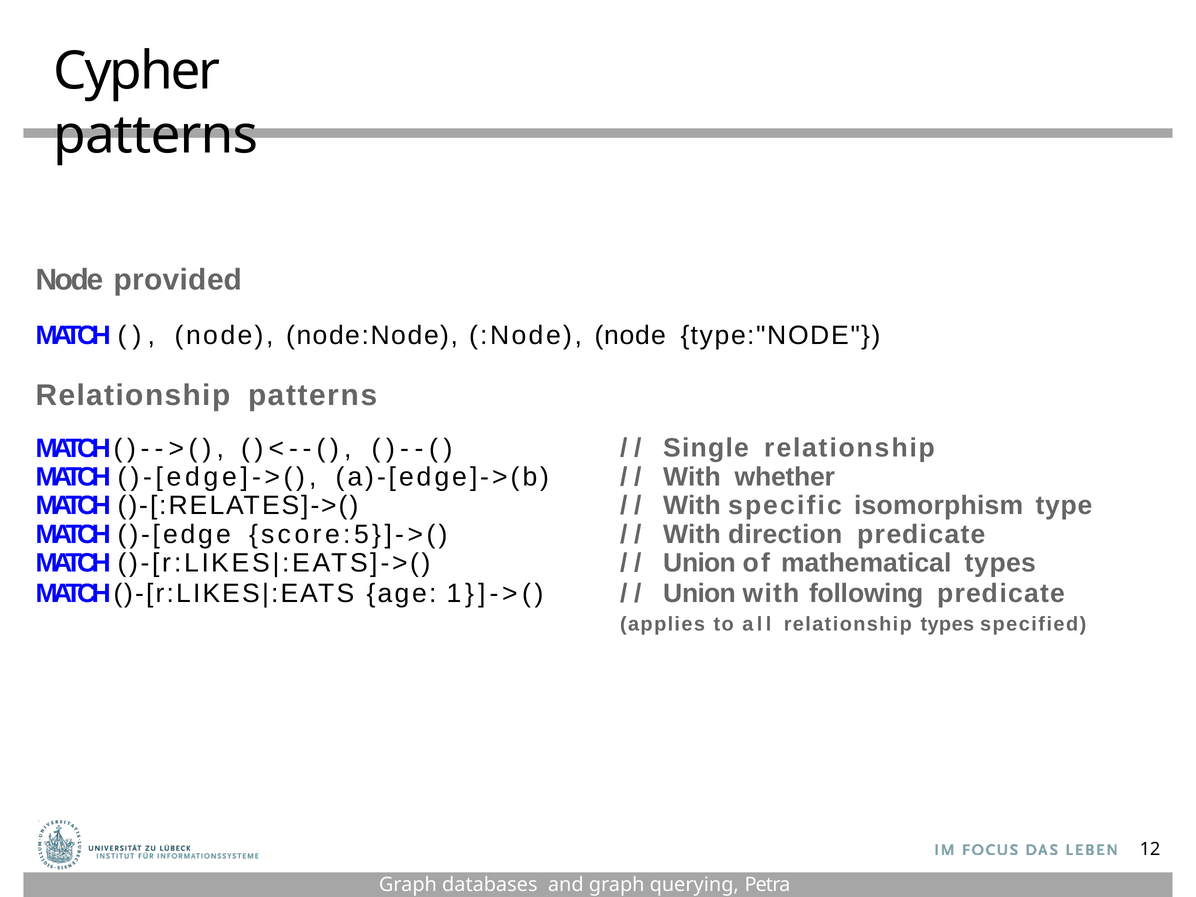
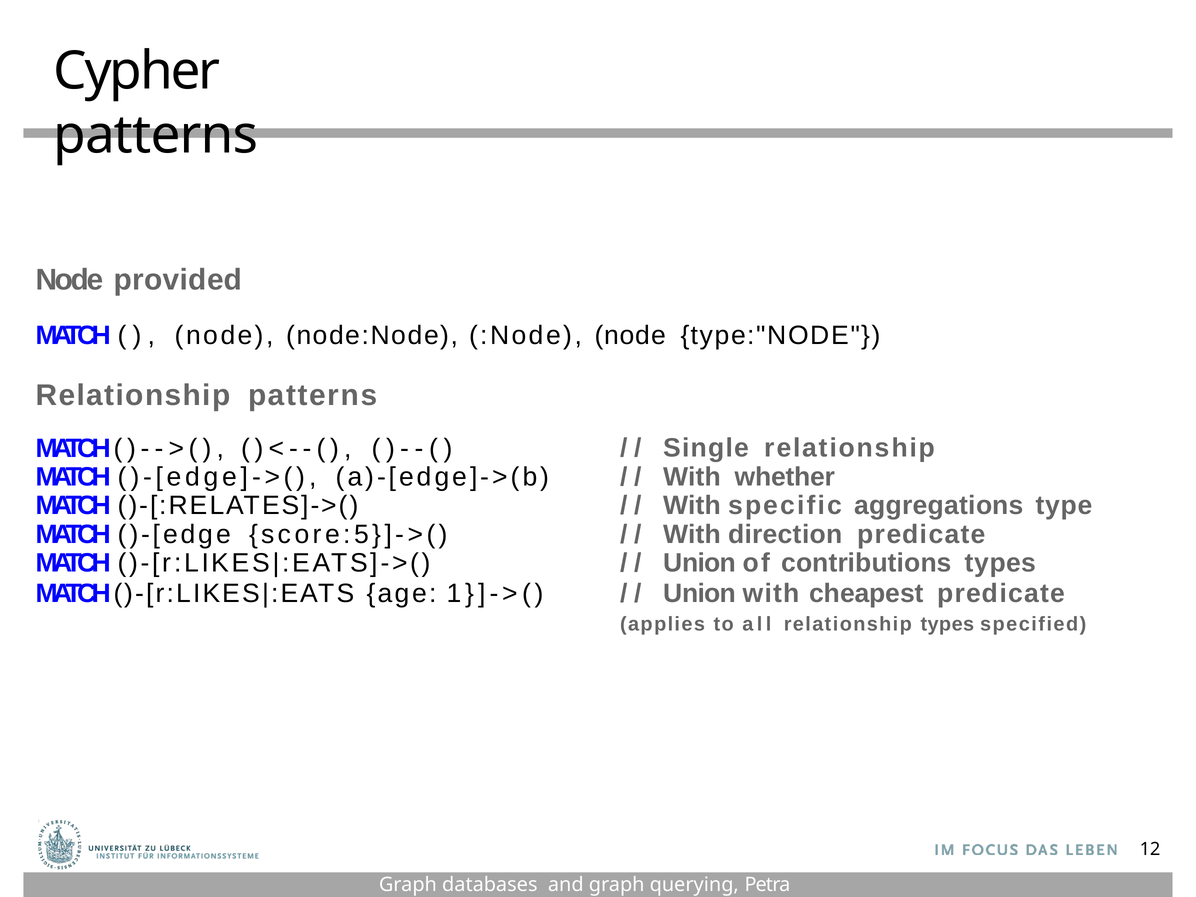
isomorphism: isomorphism -> aggregations
mathematical: mathematical -> contributions
following: following -> cheapest
